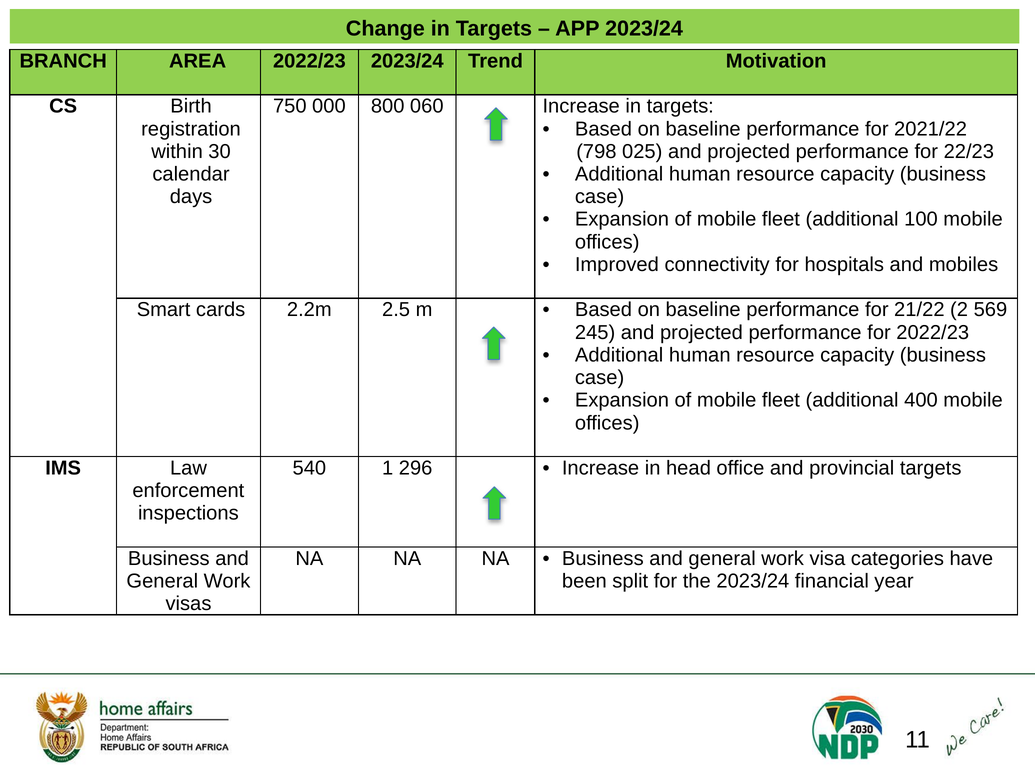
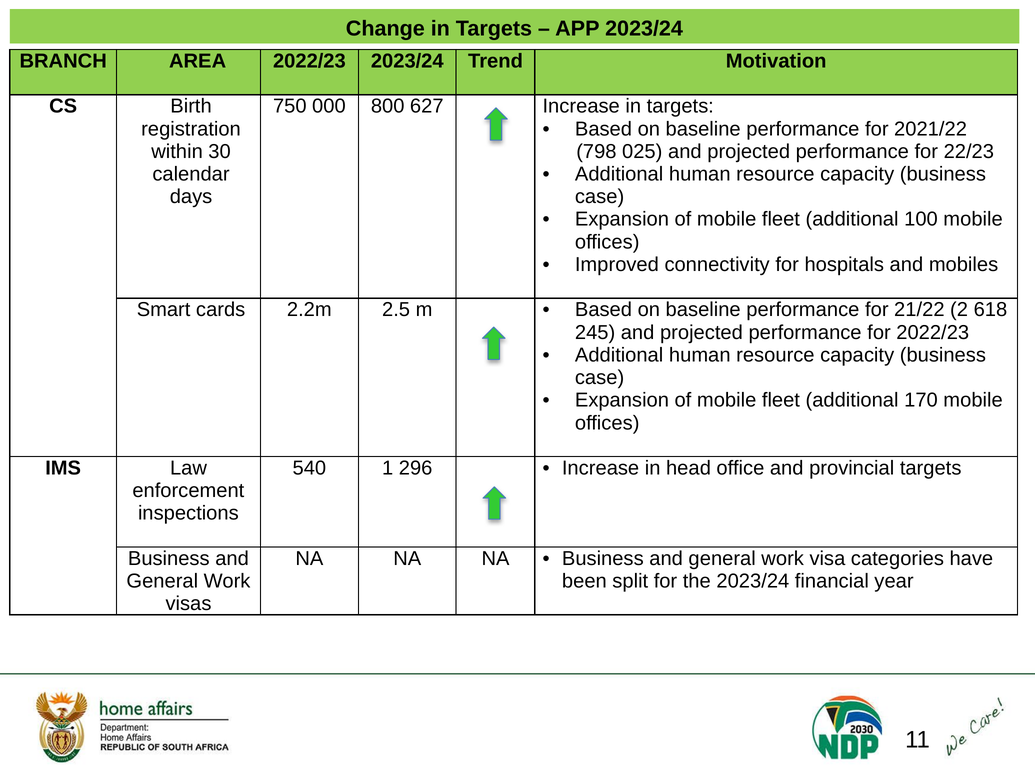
060: 060 -> 627
569: 569 -> 618
400: 400 -> 170
